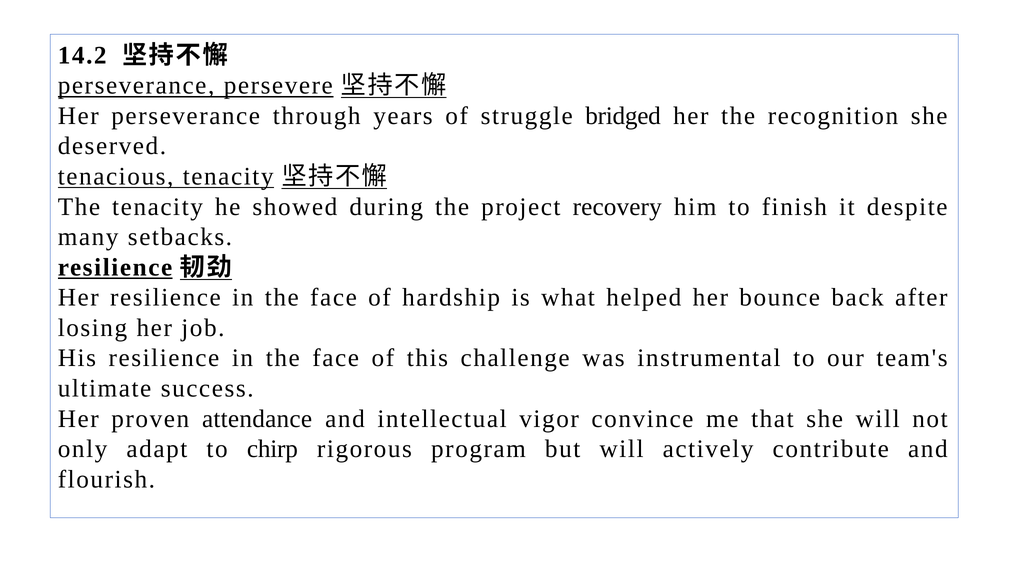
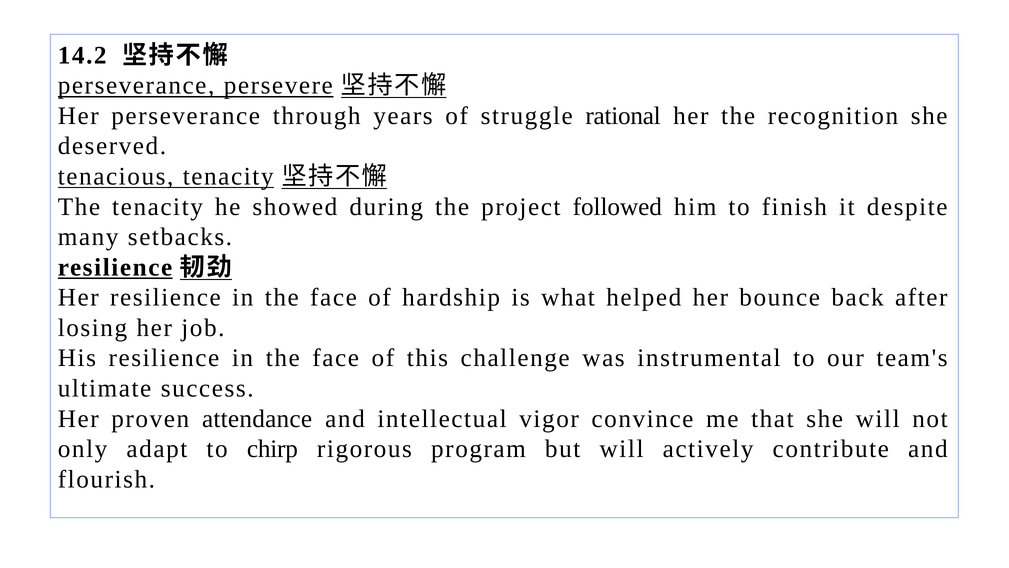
bridged: bridged -> rational
recovery: recovery -> followed
